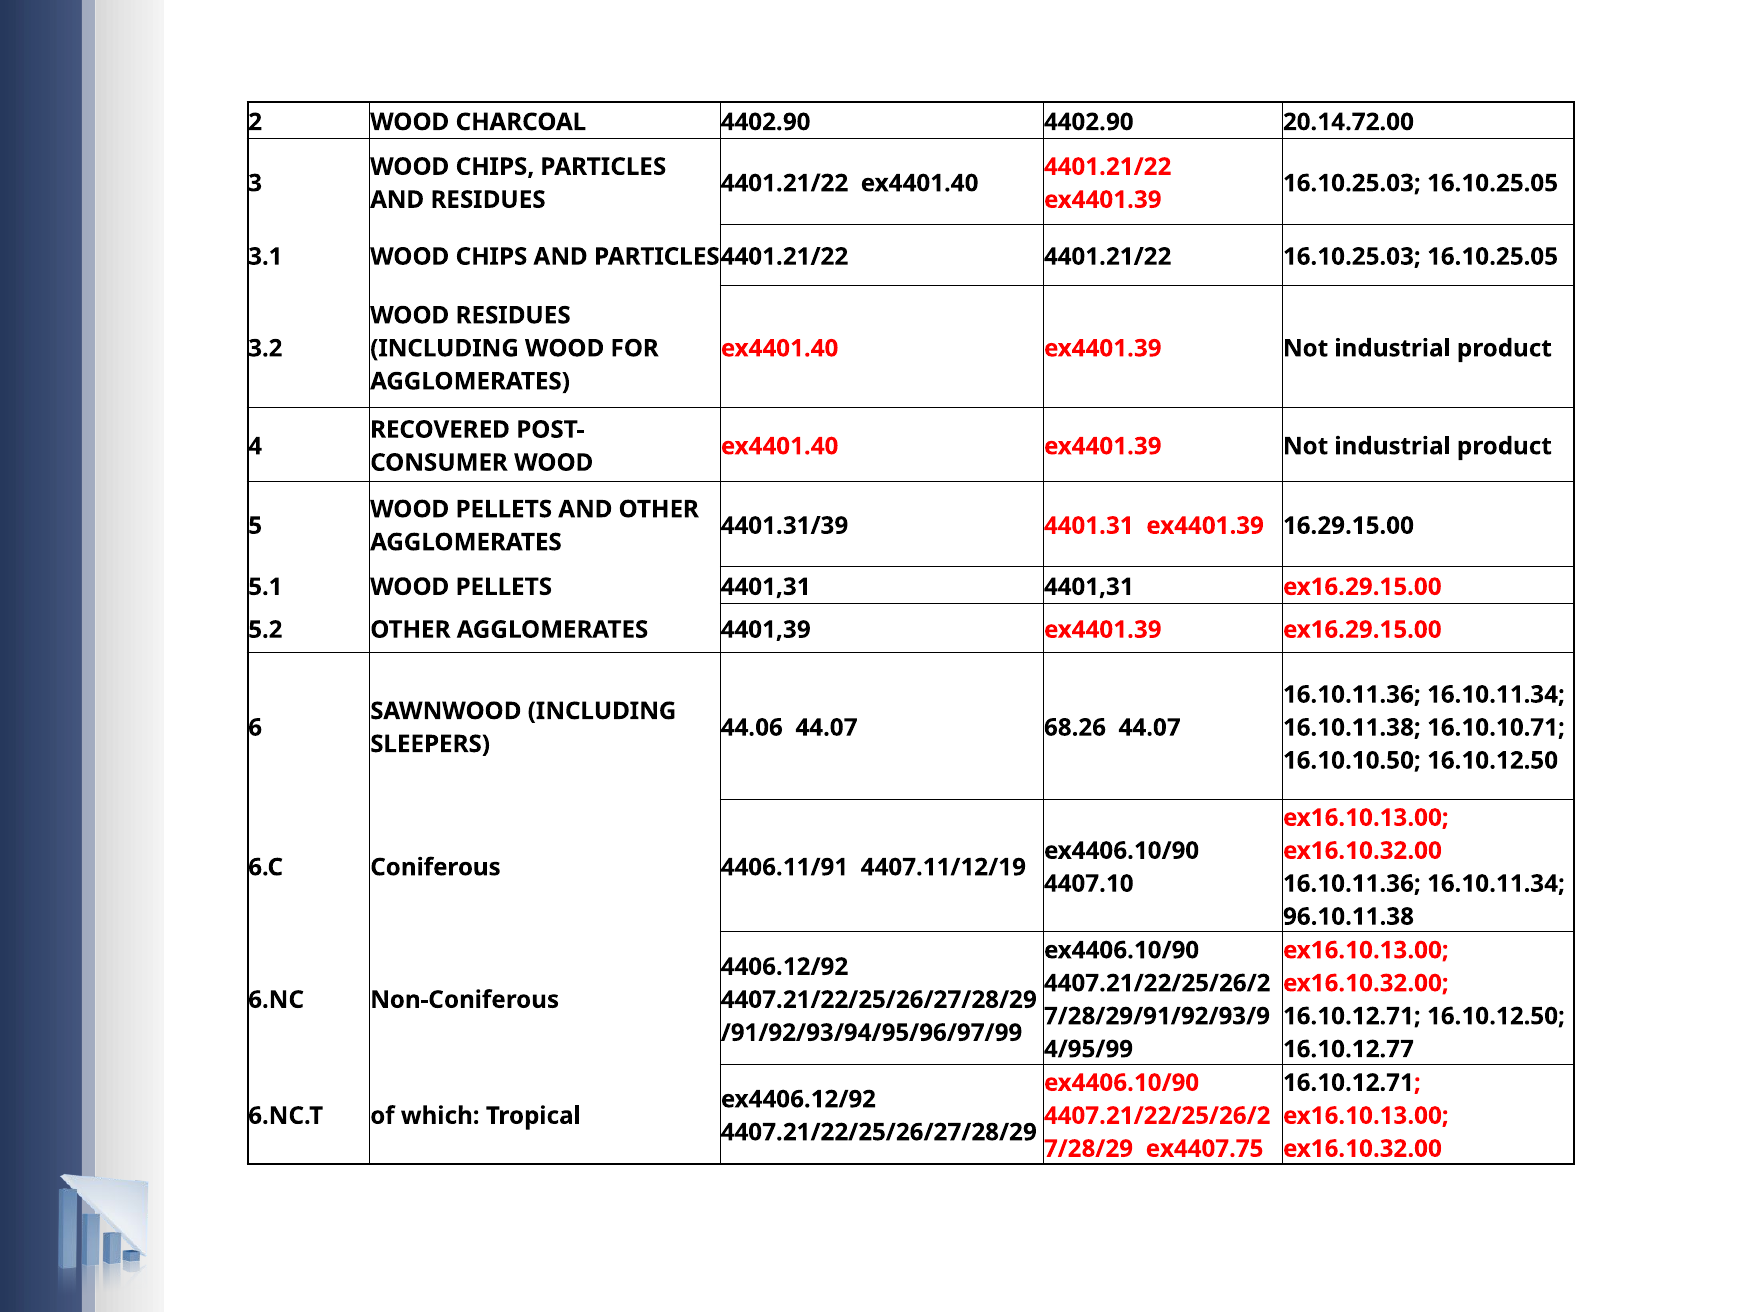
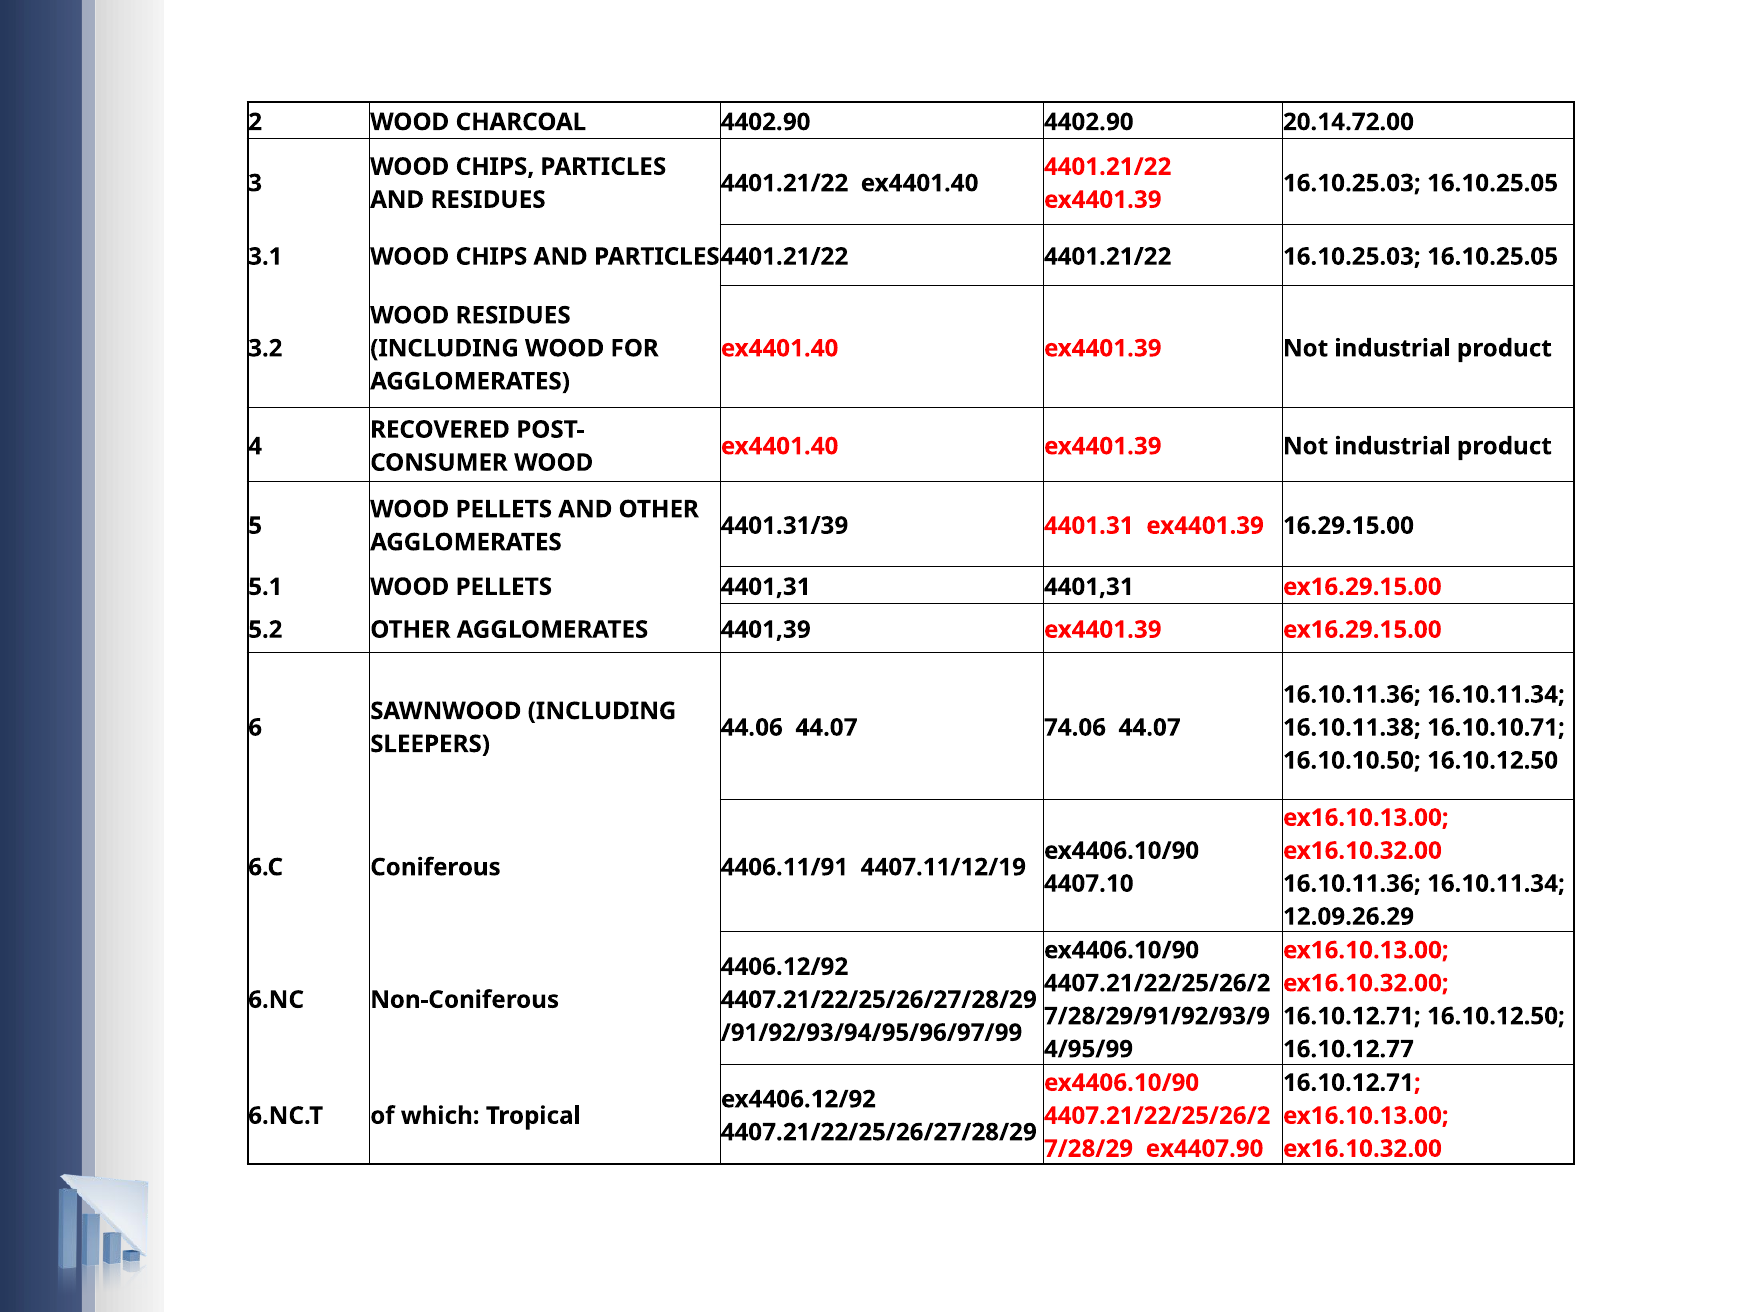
68.26: 68.26 -> 74.06
96.10.11.38: 96.10.11.38 -> 12.09.26.29
ex4407.75: ex4407.75 -> ex4407.90
